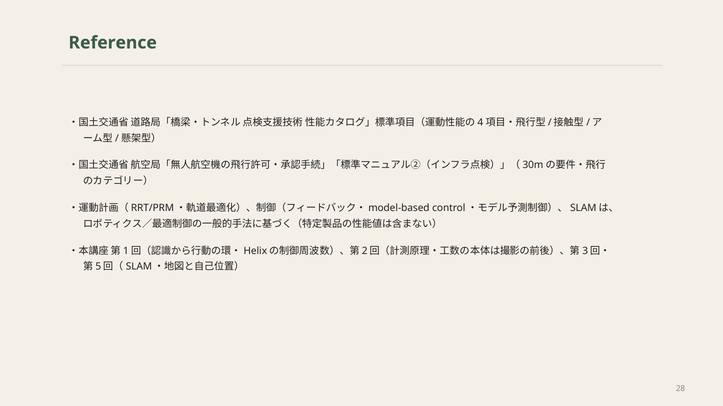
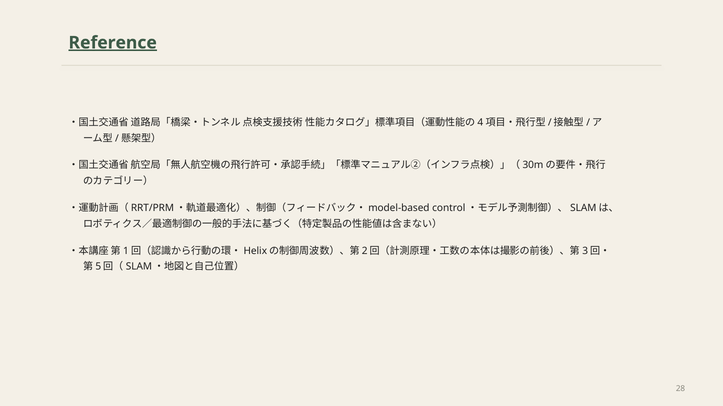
Reference underline: none -> present
